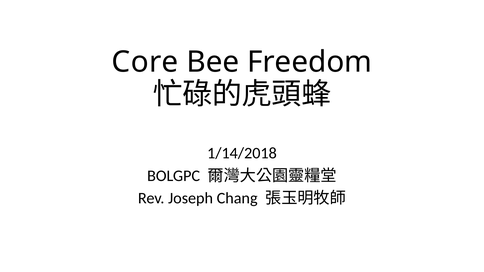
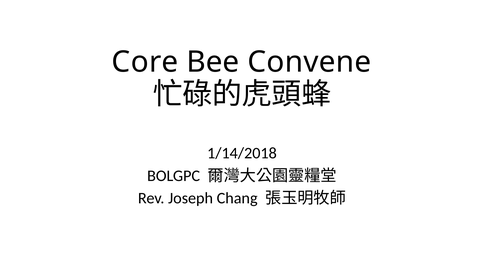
Freedom: Freedom -> Convene
